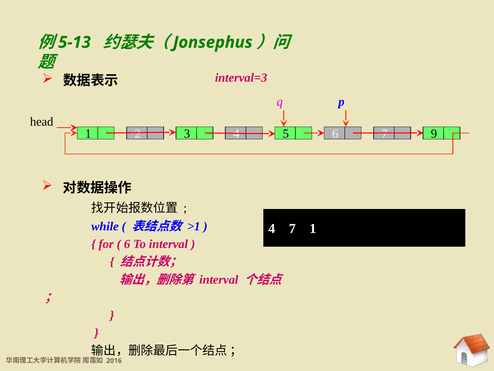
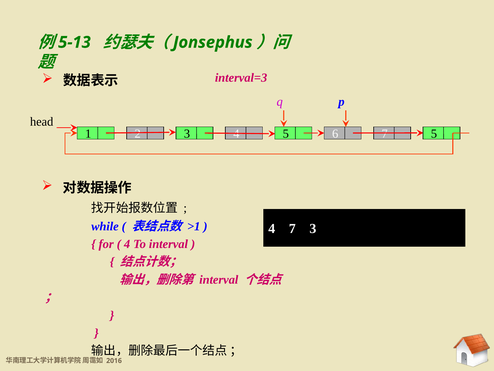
7 9: 9 -> 5
7 1: 1 -> 3
6 at (127, 244): 6 -> 4
